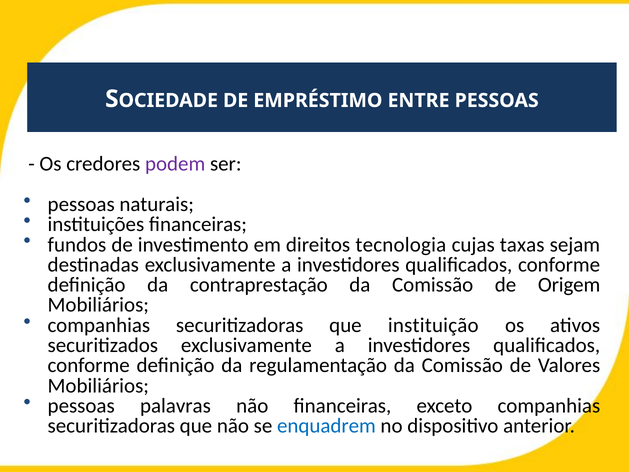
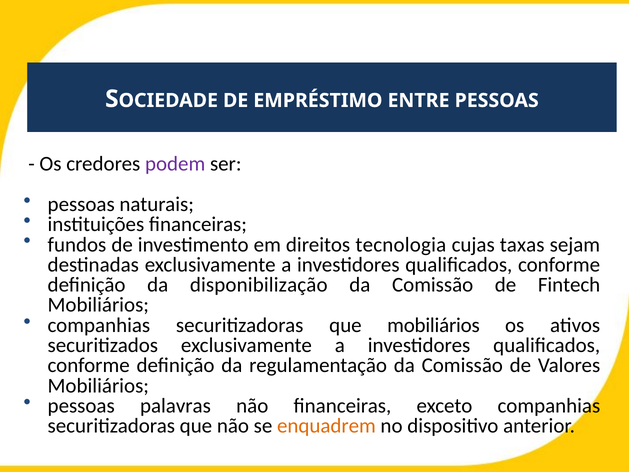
contraprestação: contraprestação -> disponibilização
Origem: Origem -> Fintech
que instituição: instituição -> mobiliários
enquadrem colour: blue -> orange
